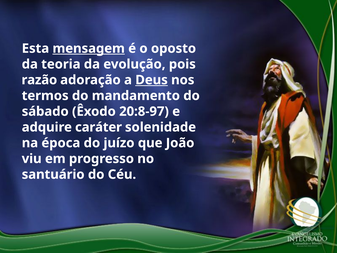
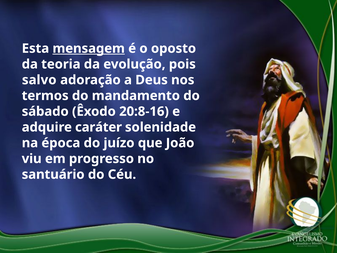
razão: razão -> salvo
Deus underline: present -> none
20:8-97: 20:8-97 -> 20:8-16
